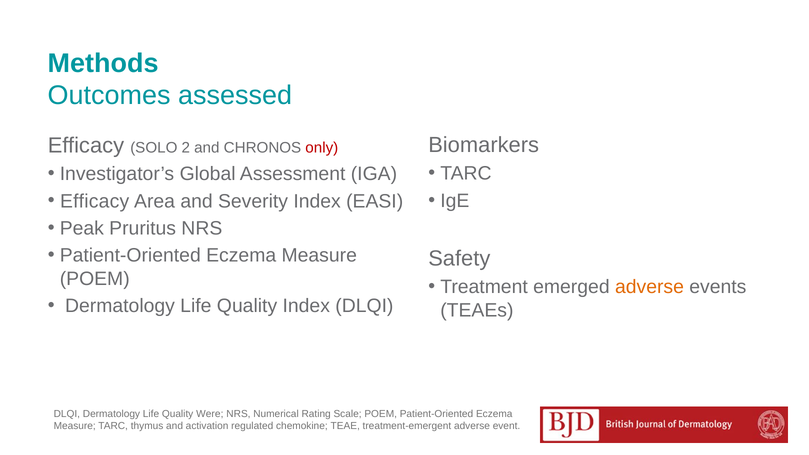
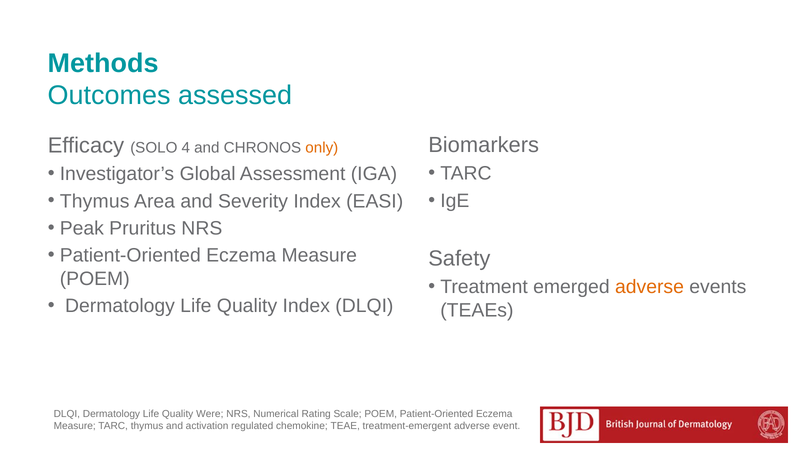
2: 2 -> 4
only colour: red -> orange
Efficacy at (95, 201): Efficacy -> Thymus
